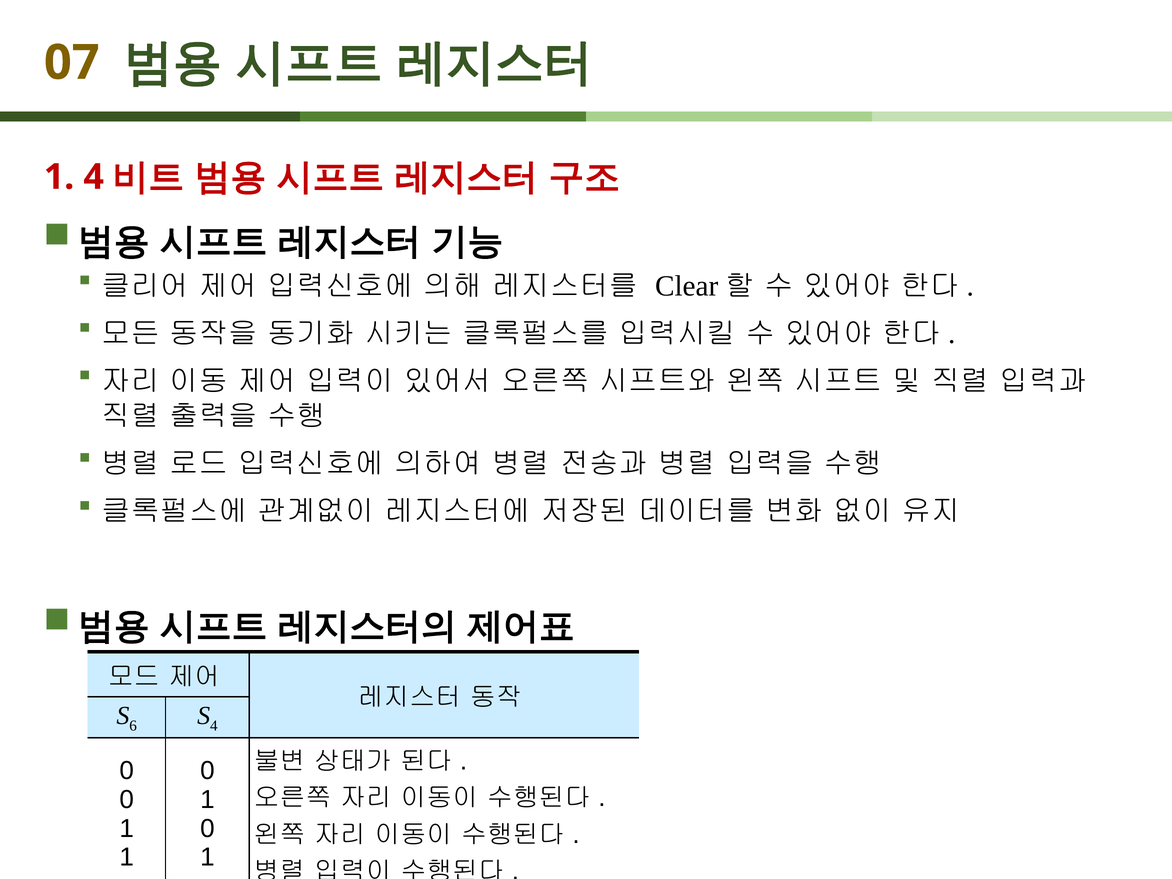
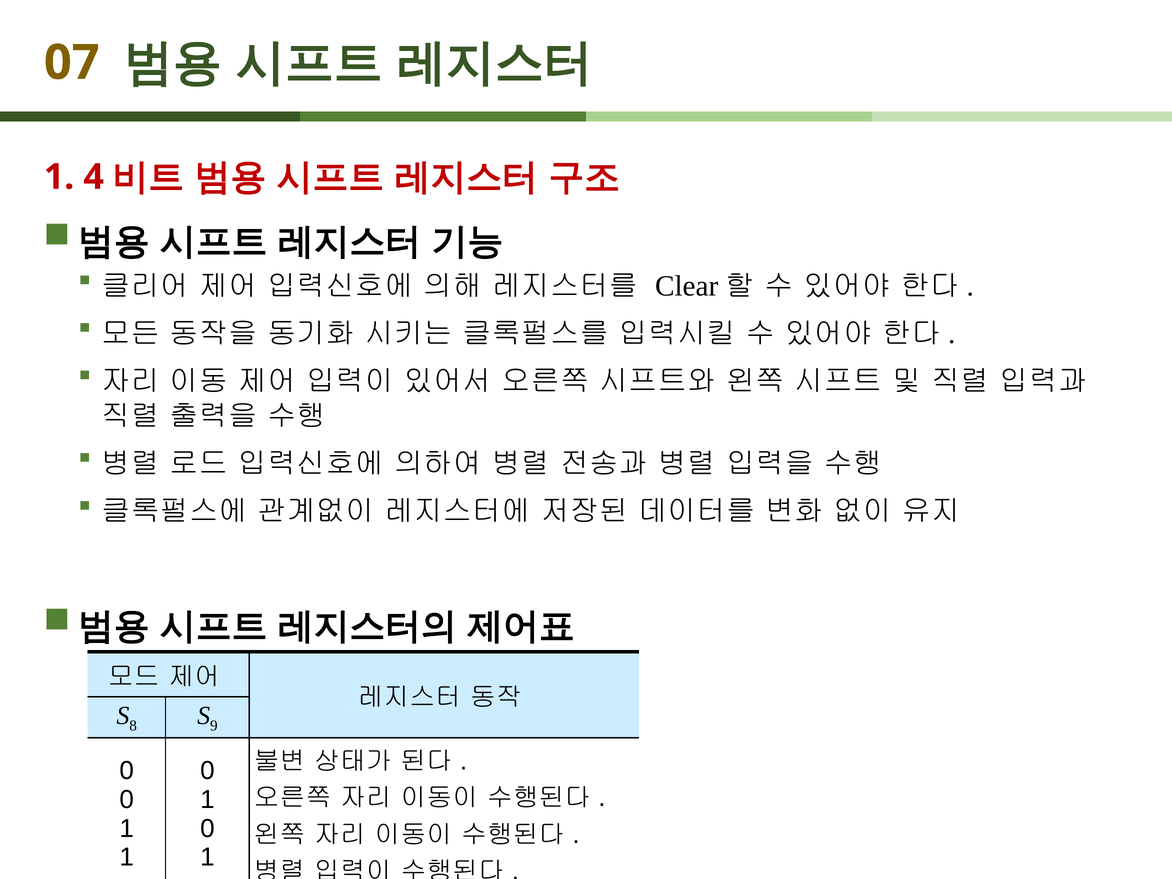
6: 6 -> 8
4 at (214, 726): 4 -> 9
